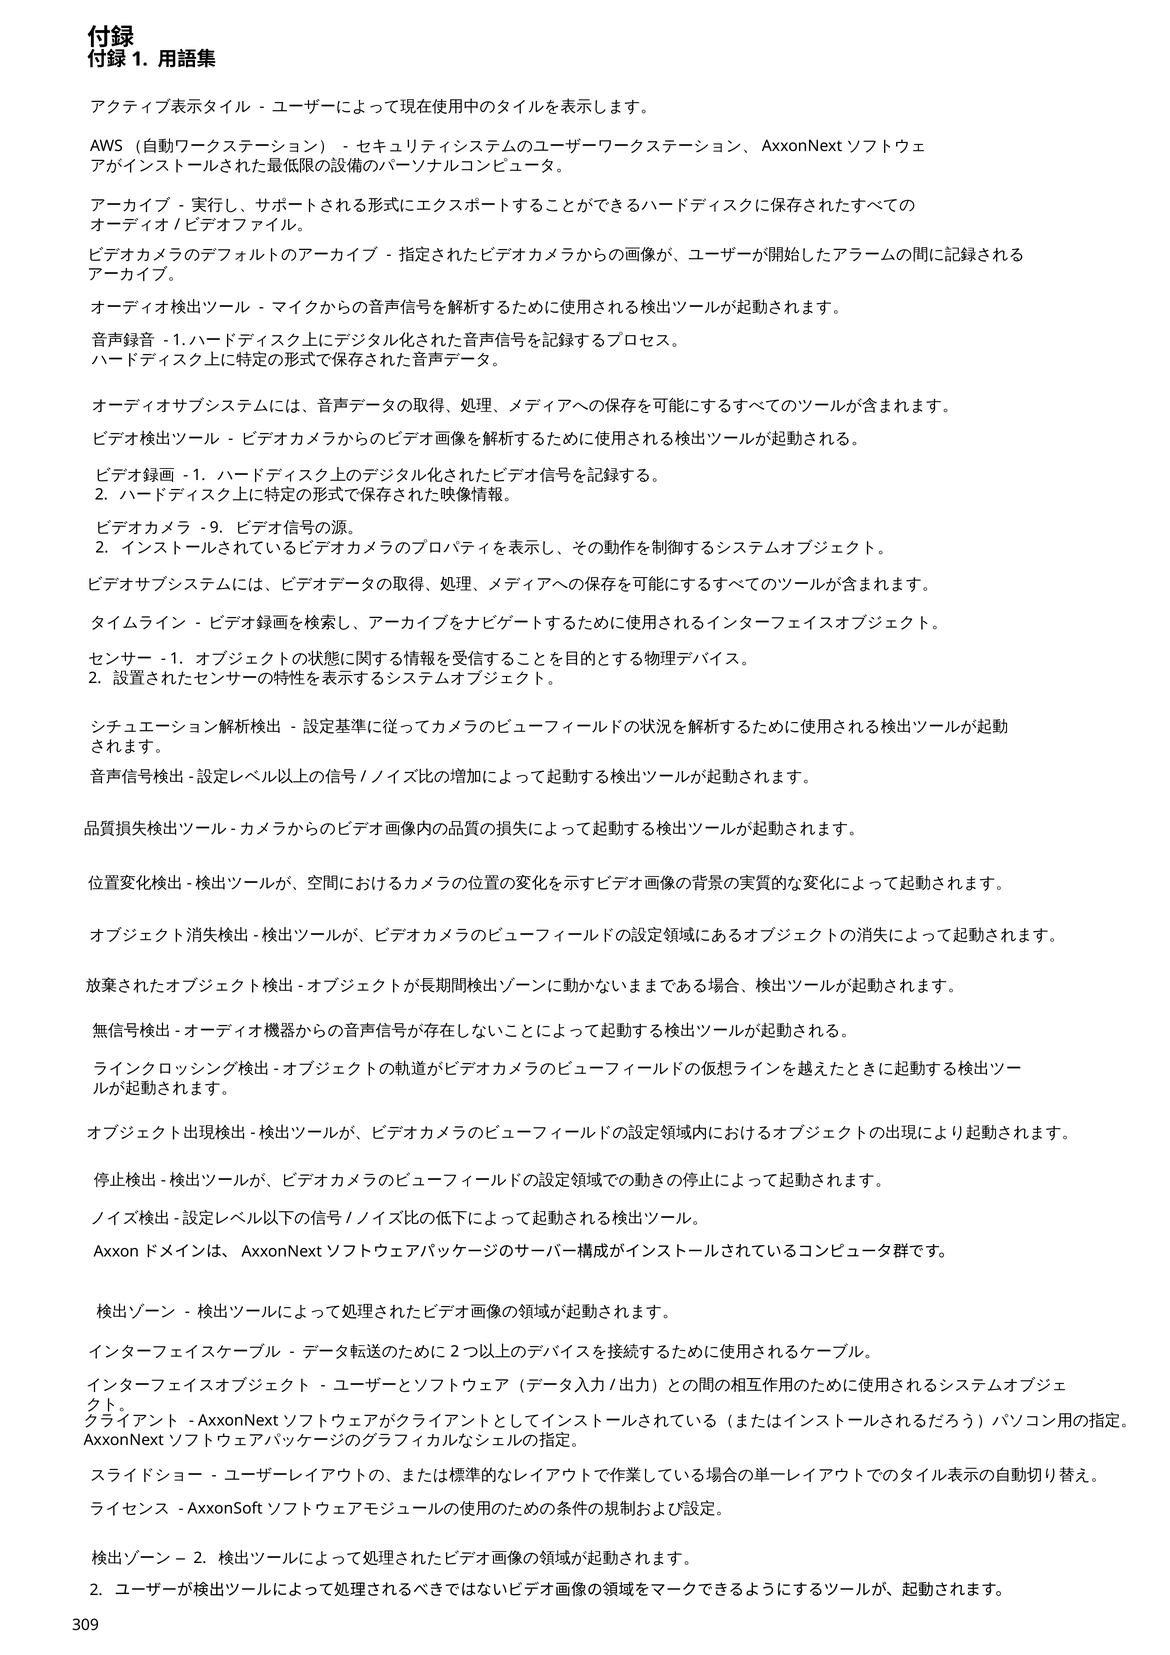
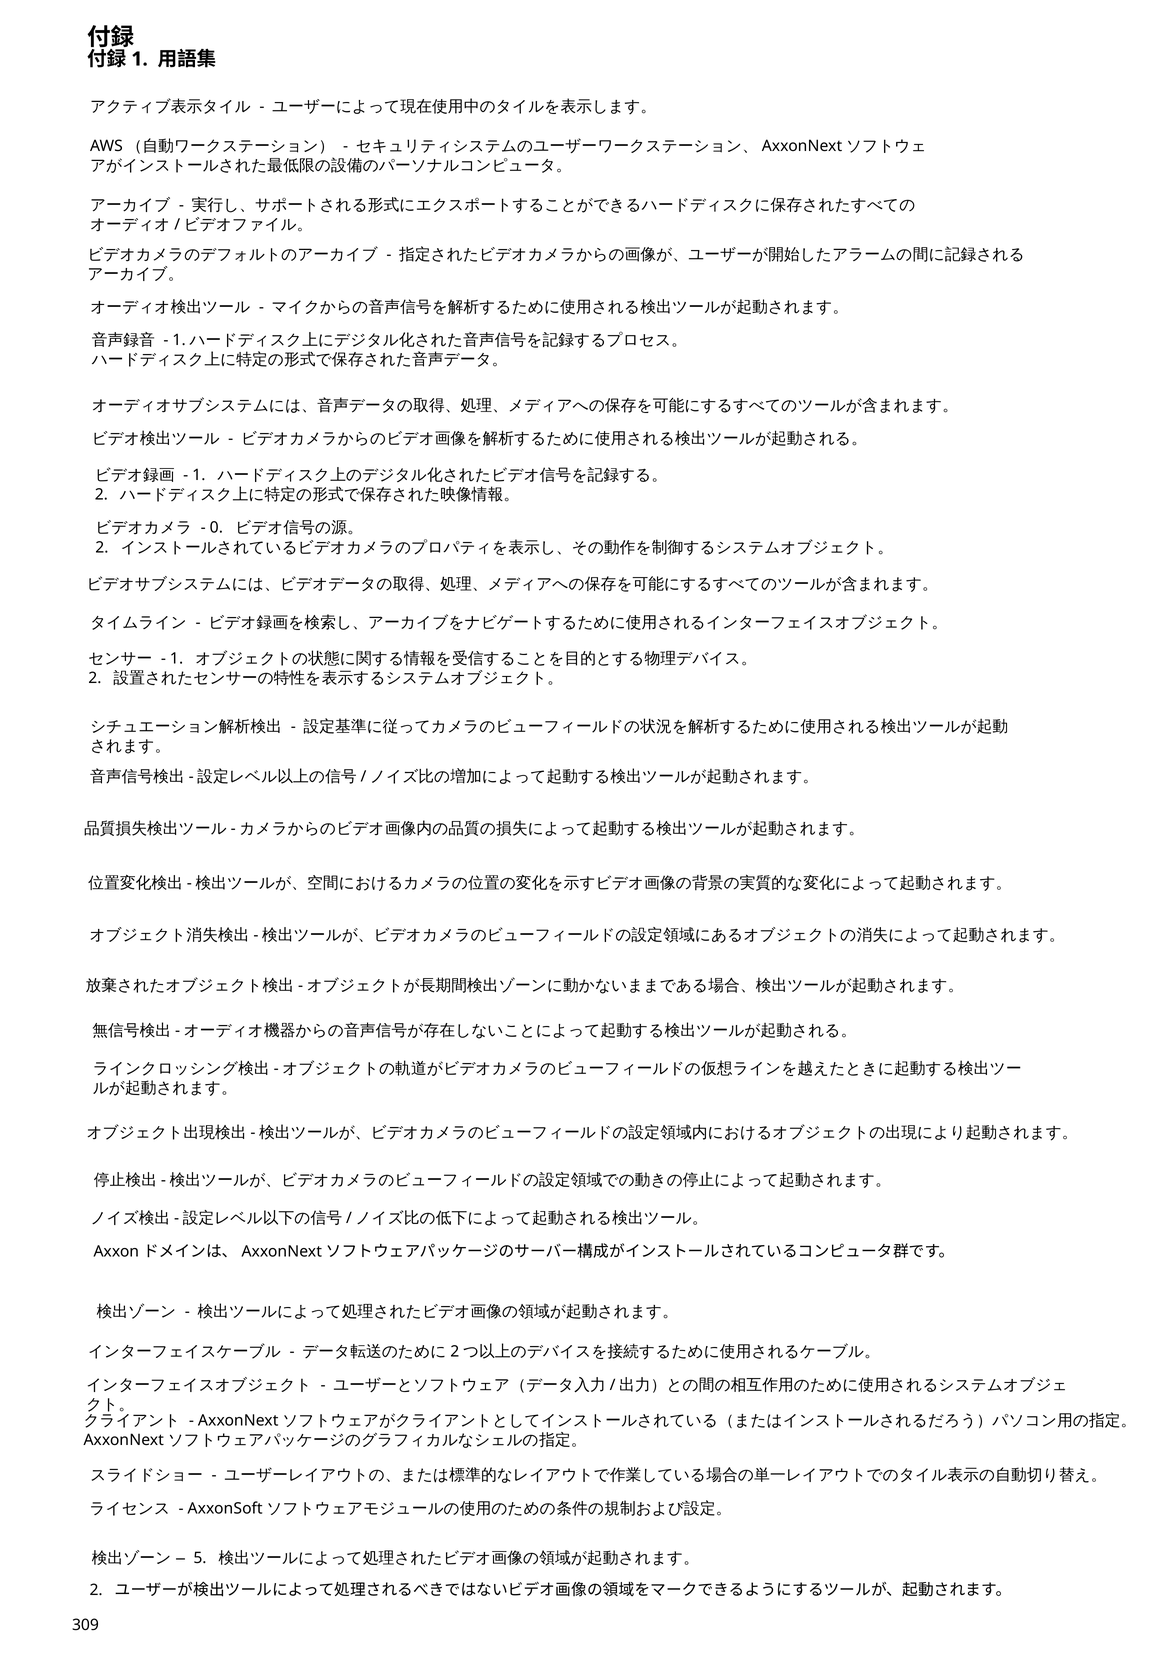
9: 9 -> 0
2 at (200, 1558): 2 -> 5
